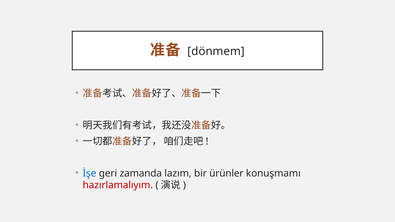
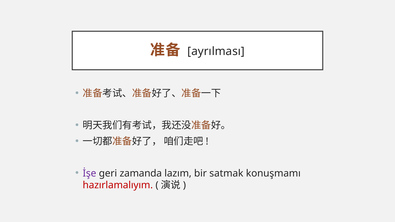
dönmem: dönmem -> ayrılması
İşe colour: blue -> purple
ürünler: ürünler -> satmak
